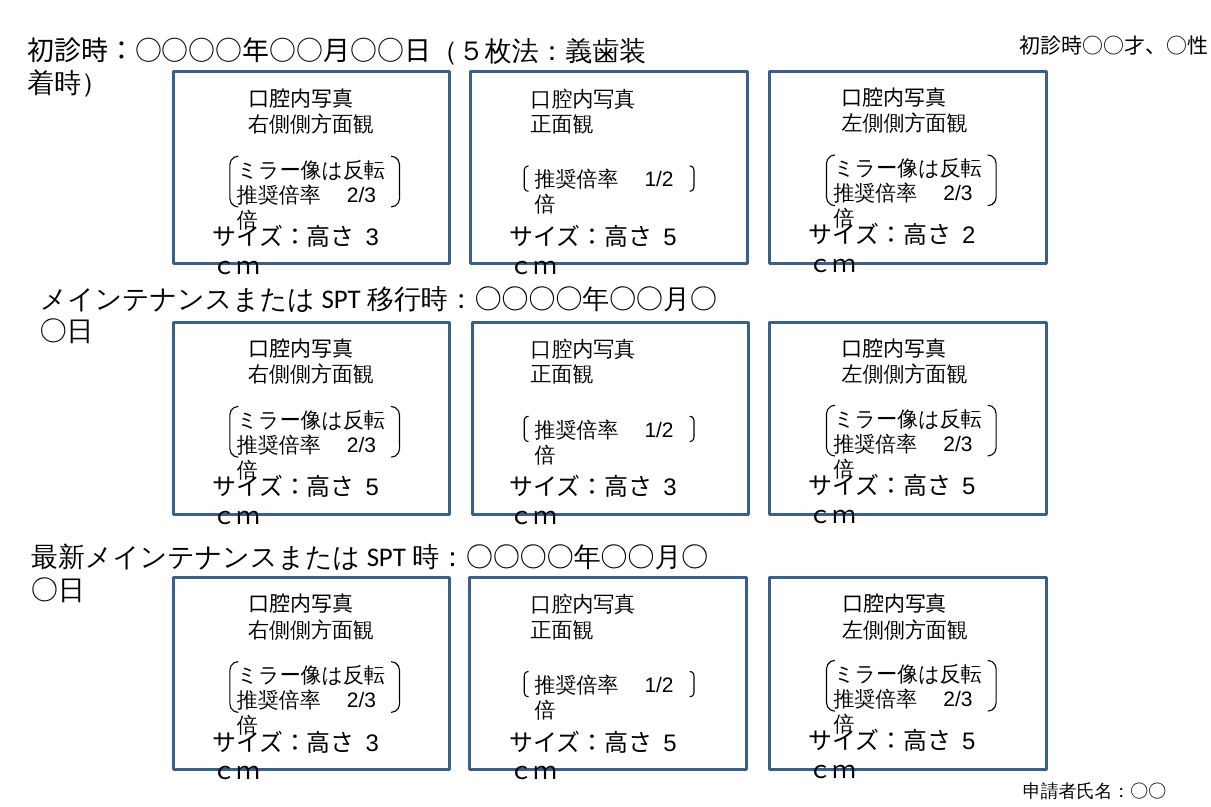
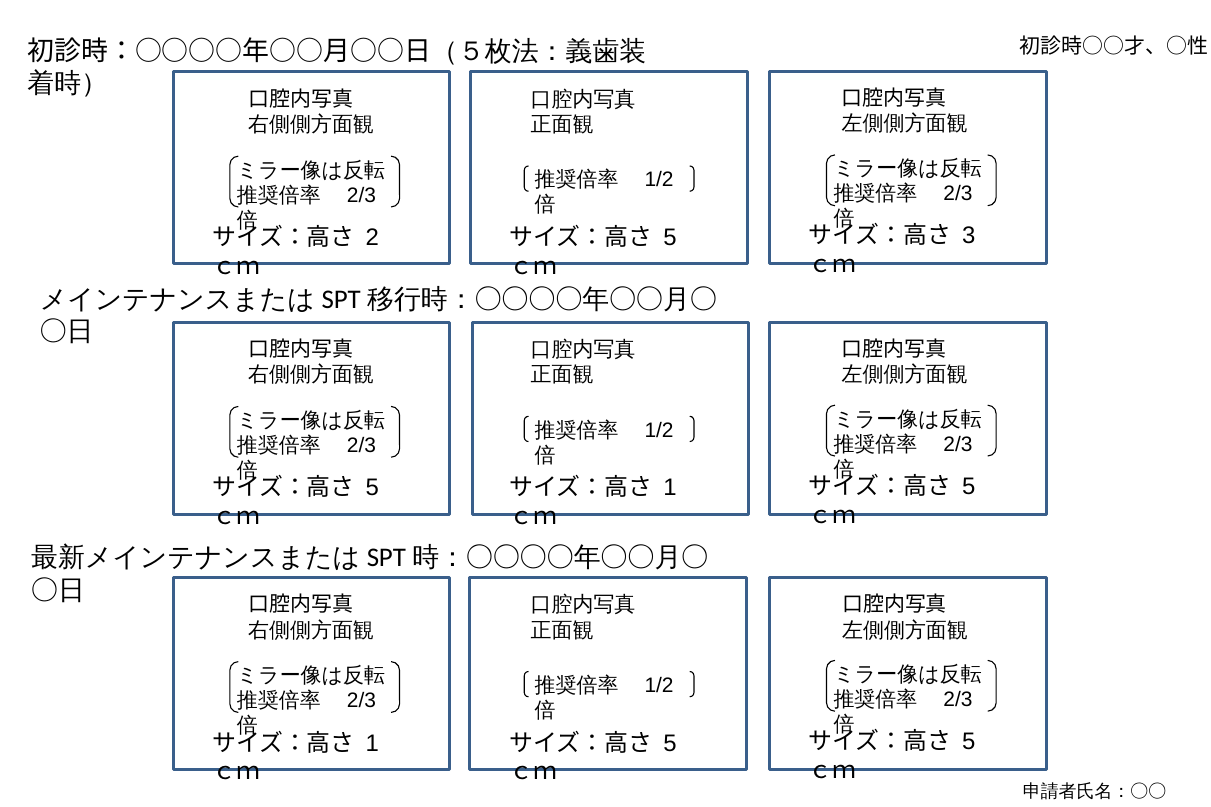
2: 2 -> 3
3 at (372, 238): 3 -> 2
3 at (670, 488): 3 -> 1
3 at (372, 744): 3 -> 1
